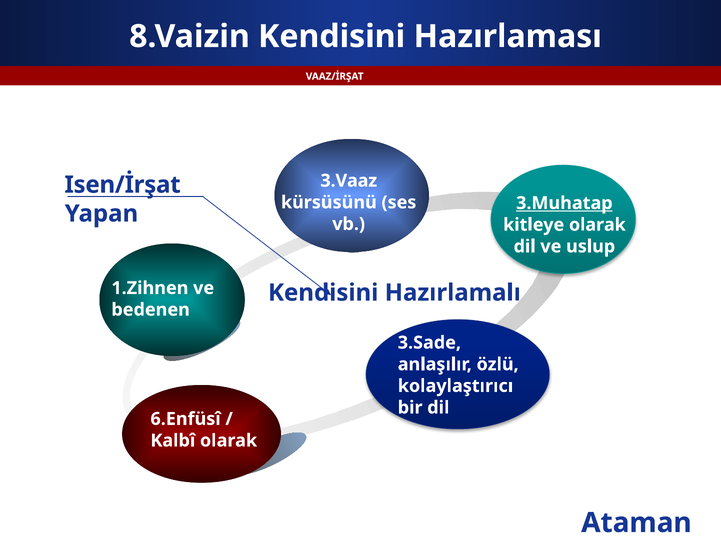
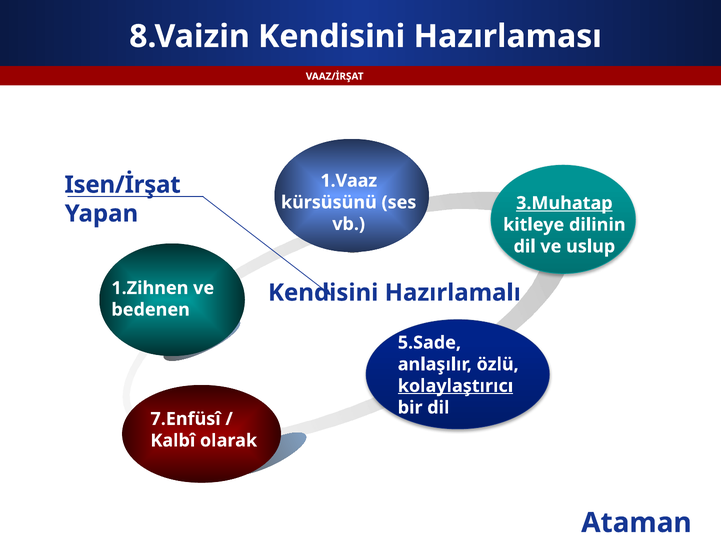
3.Vaaz: 3.Vaaz -> 1.Vaaz
kitleye olarak: olarak -> dilinin
3.Sade: 3.Sade -> 5.Sade
kolaylaştırıcı underline: none -> present
6.Enfüsî: 6.Enfüsî -> 7.Enfüsî
